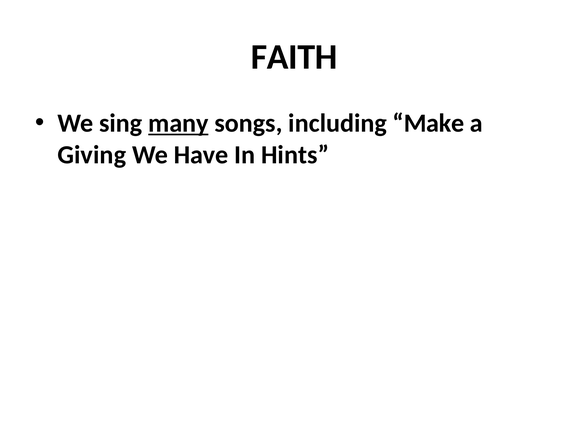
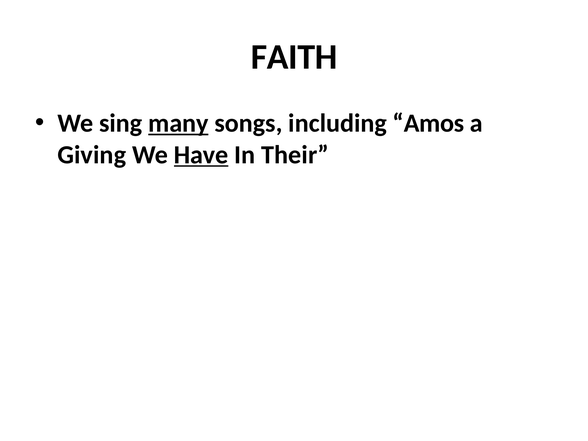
Make: Make -> Amos
Have underline: none -> present
Hints: Hints -> Their
